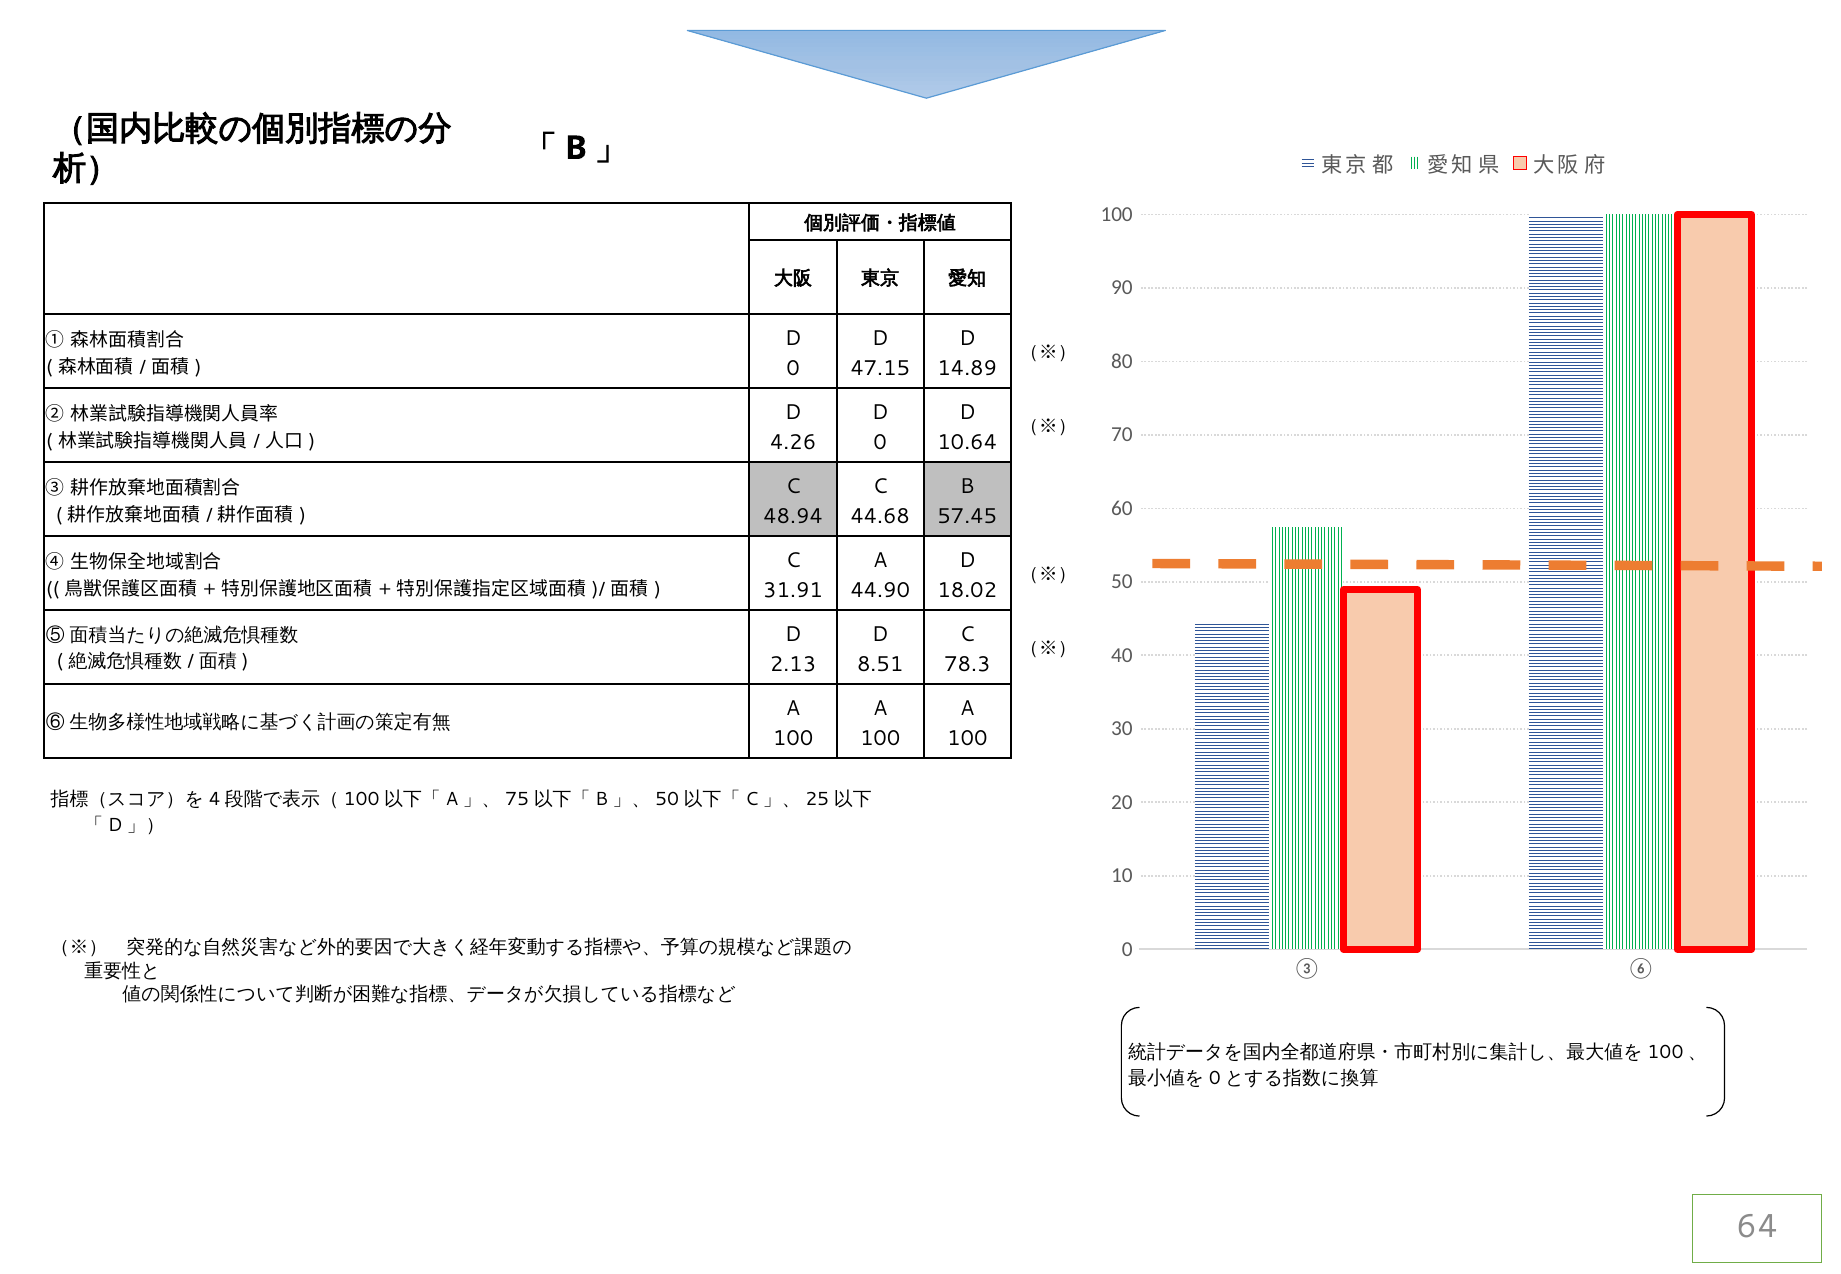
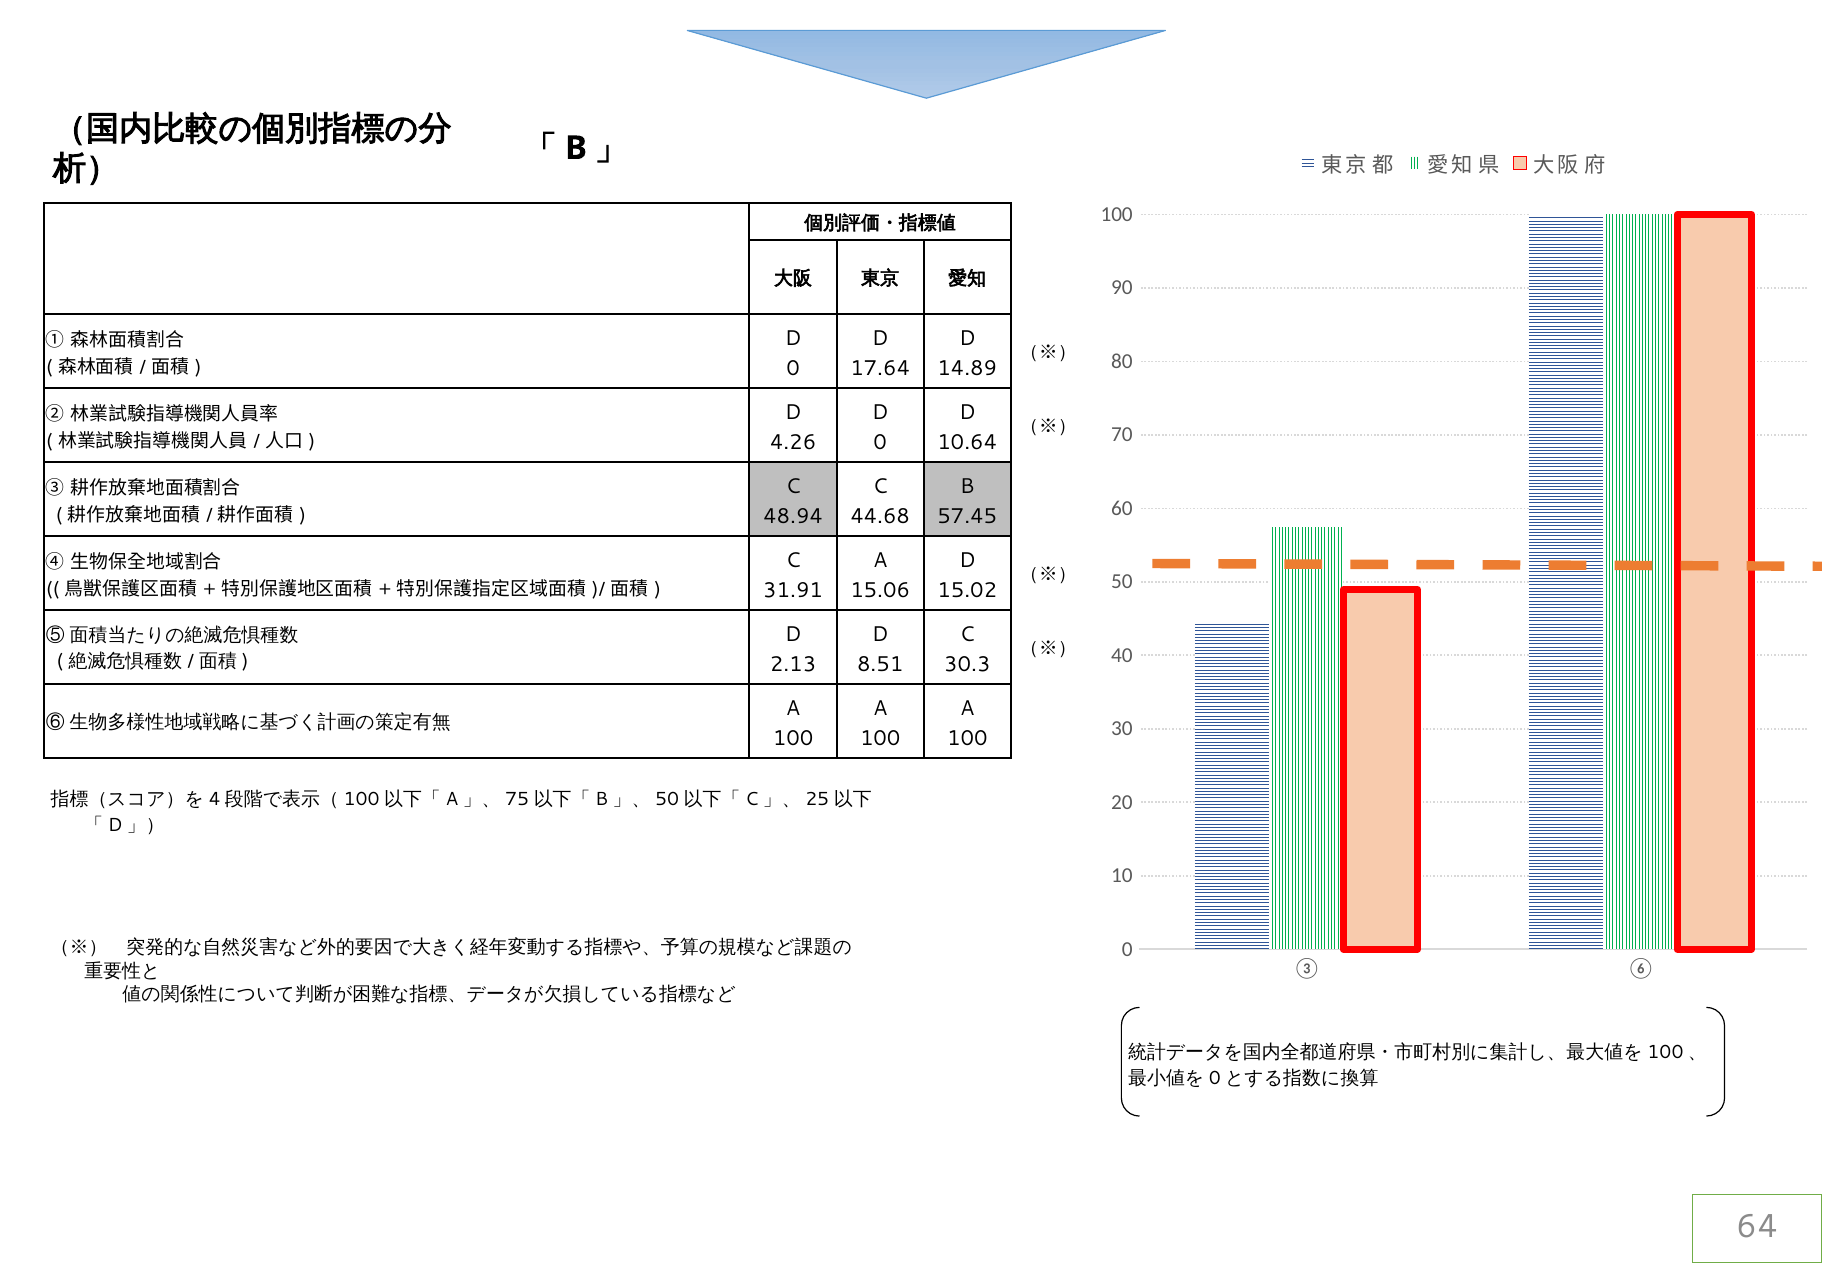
47.15: 47.15 -> 17.64
44.90: 44.90 -> 15.06
18.02: 18.02 -> 15.02
78.3: 78.3 -> 30.3
